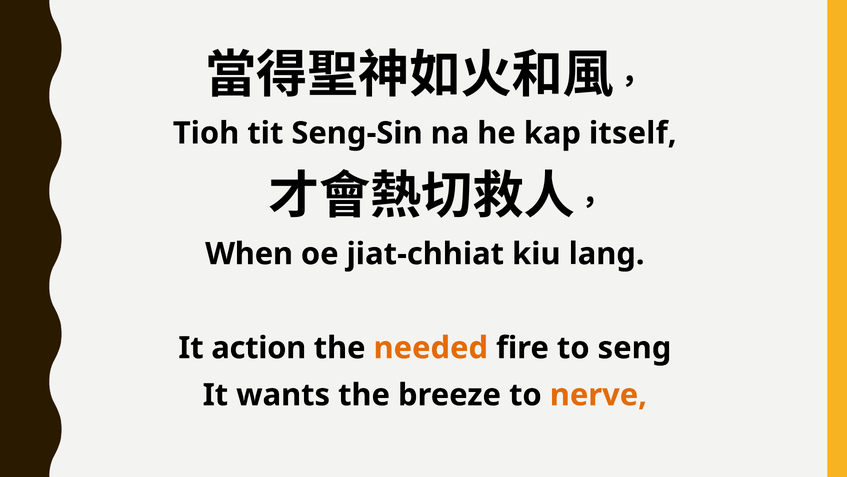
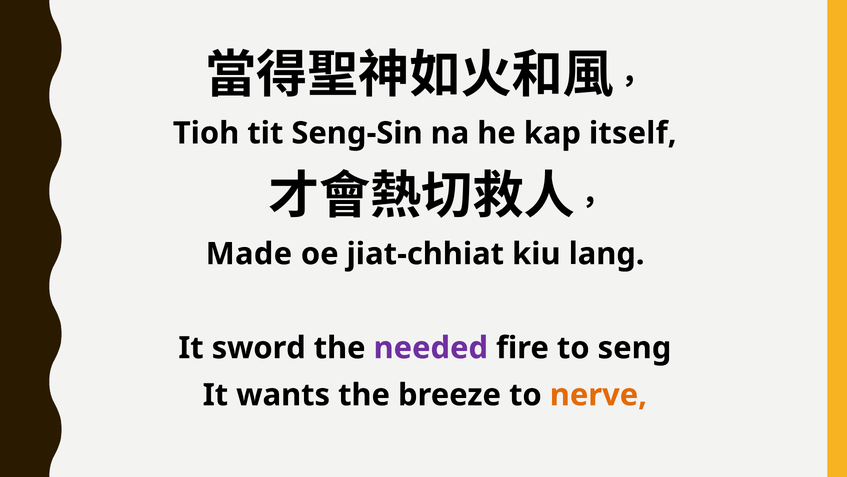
When: When -> Made
action: action -> sword
needed colour: orange -> purple
